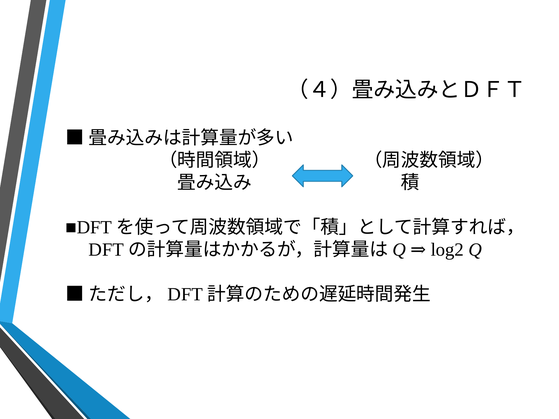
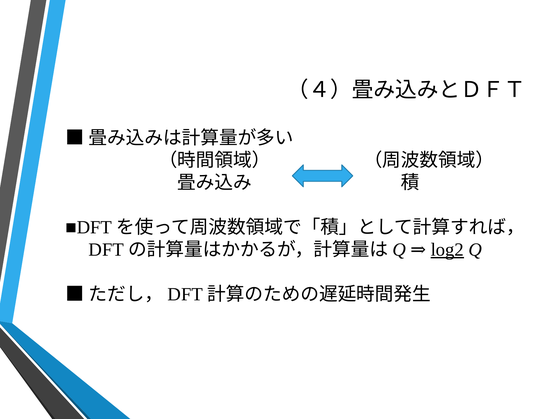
log2 underline: none -> present
